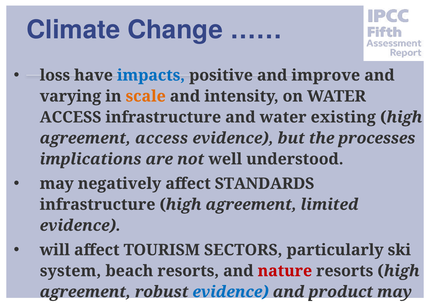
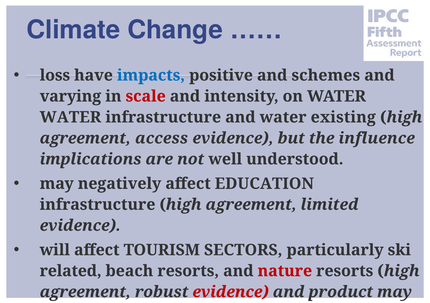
improve: improve -> schemes
scale colour: orange -> red
ACCESS at (71, 117): ACCESS -> WATER
processes: processes -> influence
STANDARDS: STANDARDS -> EDUCATION
system: system -> related
evidence at (231, 292) colour: blue -> red
